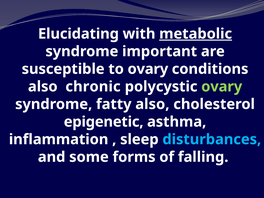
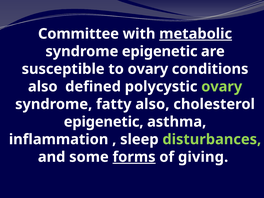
Elucidating: Elucidating -> Committee
syndrome important: important -> epigenetic
chronic: chronic -> defined
disturbances colour: light blue -> light green
forms underline: none -> present
falling: falling -> giving
